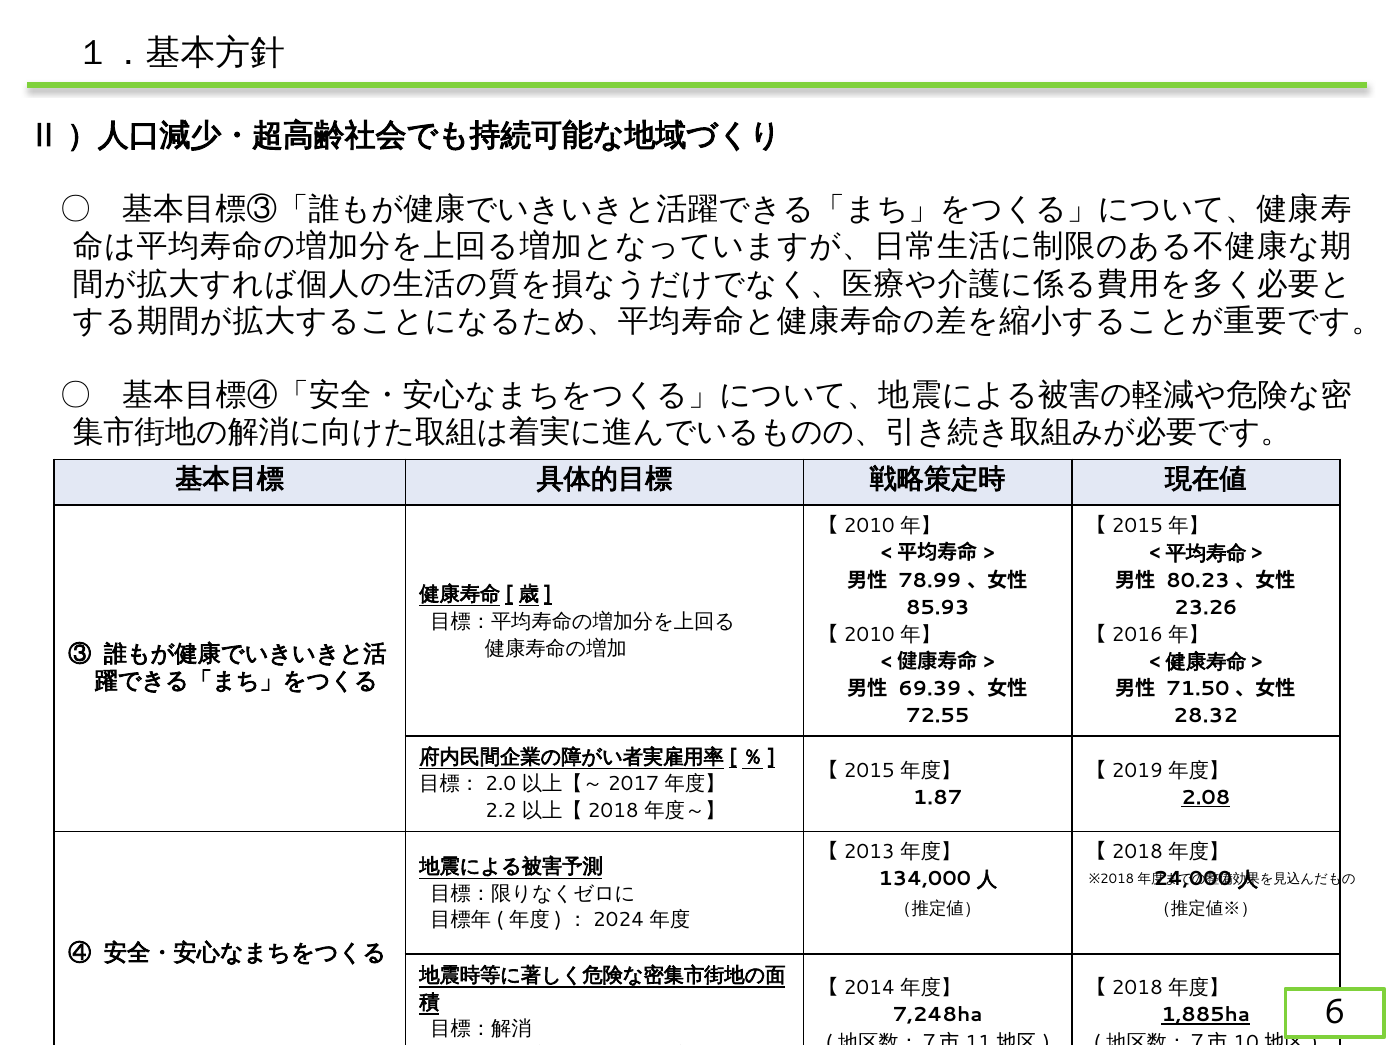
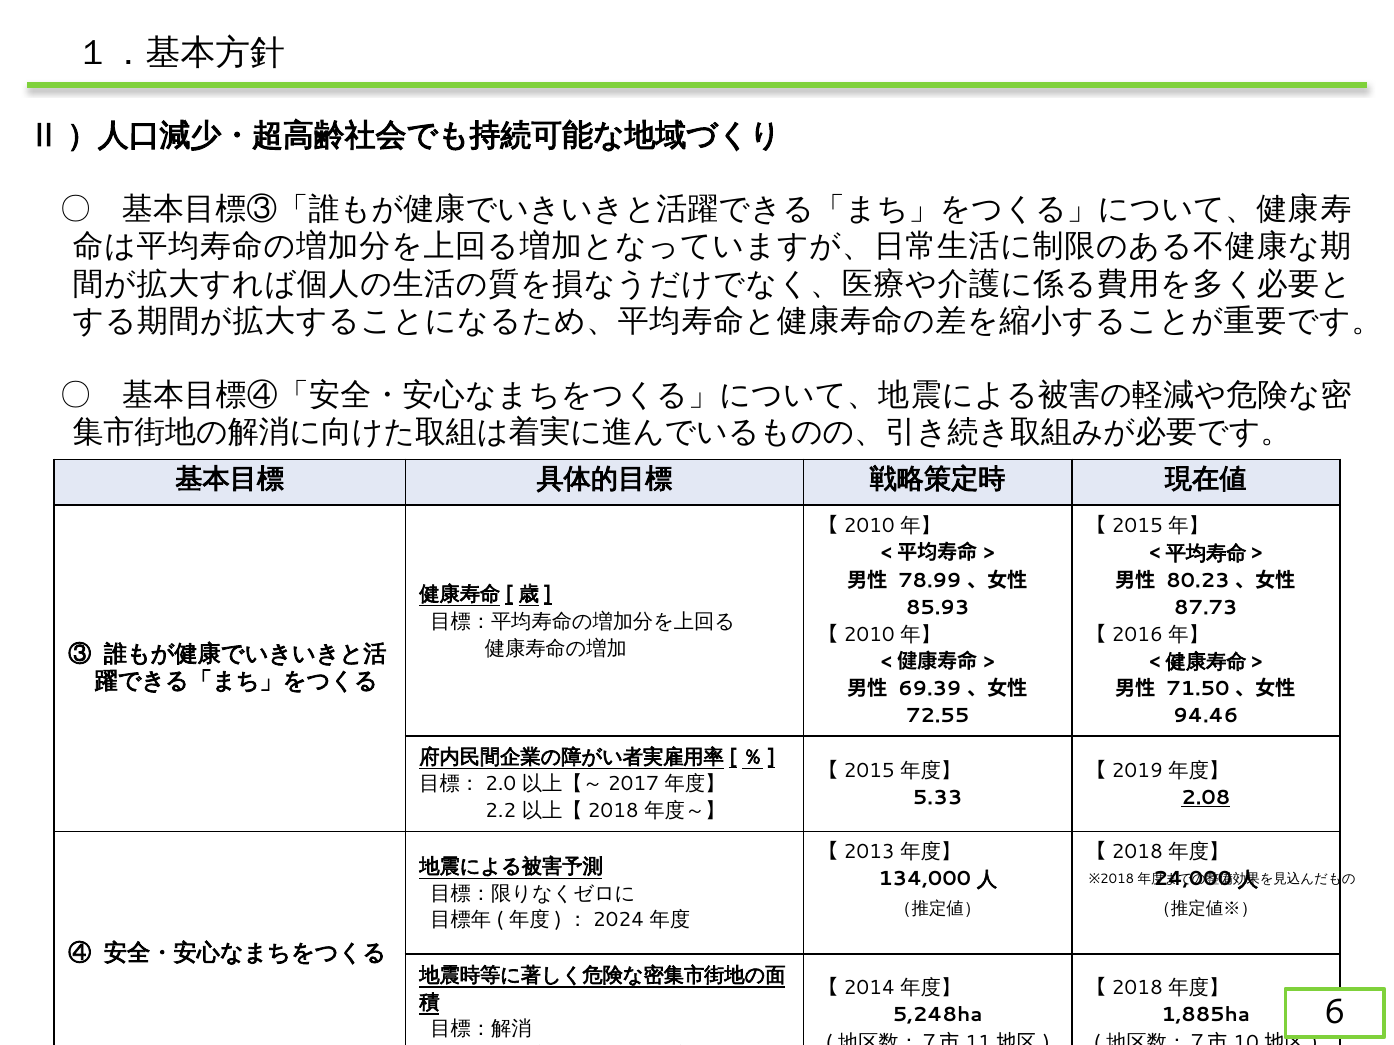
23.26: 23.26 -> 87.73
28.32: 28.32 -> 94.46
1.87: 1.87 -> 5.33
7,248ha: 7,248ha -> 5,248ha
1,885ha underline: present -> none
